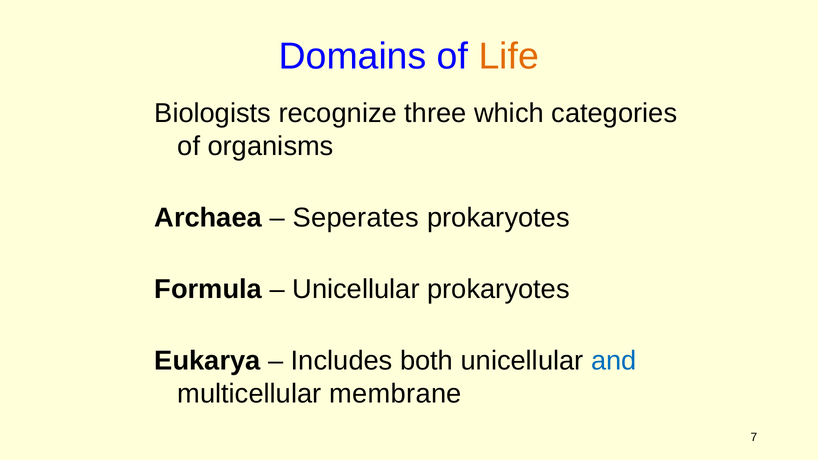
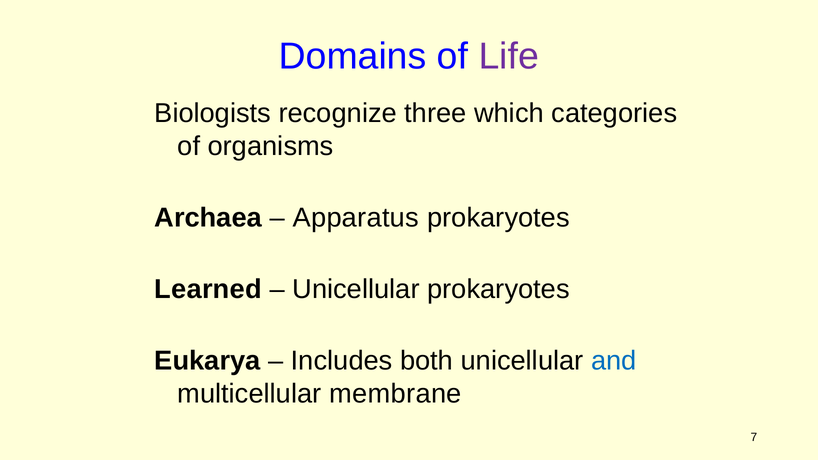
Life colour: orange -> purple
Seperates: Seperates -> Apparatus
Formula: Formula -> Learned
